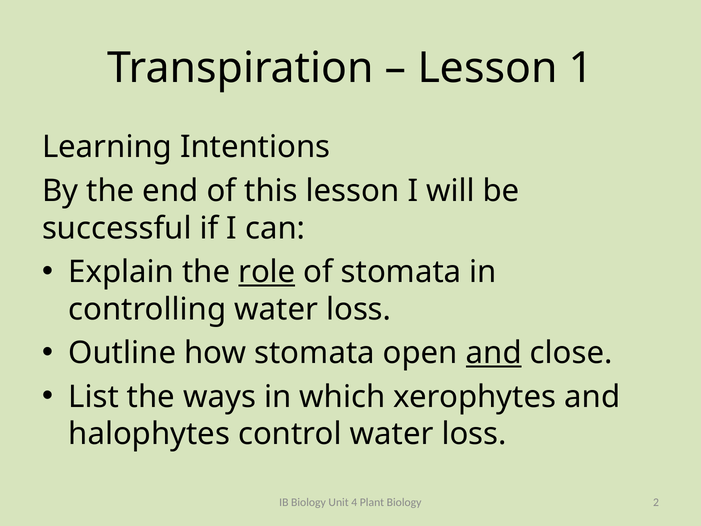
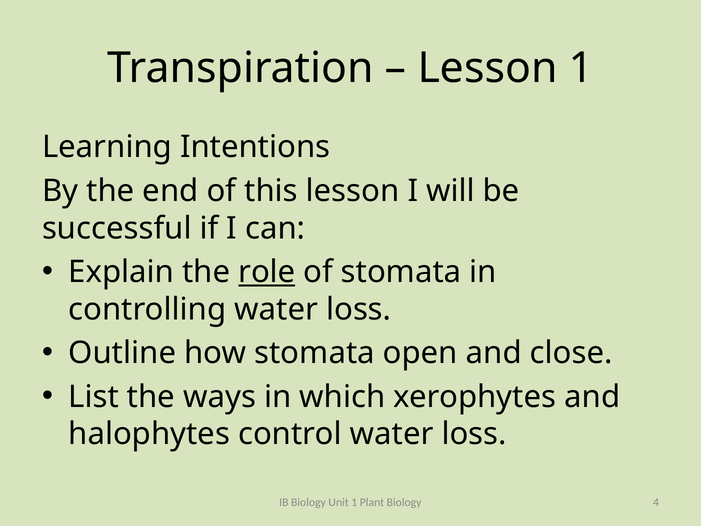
and at (494, 353) underline: present -> none
Unit 4: 4 -> 1
2: 2 -> 4
